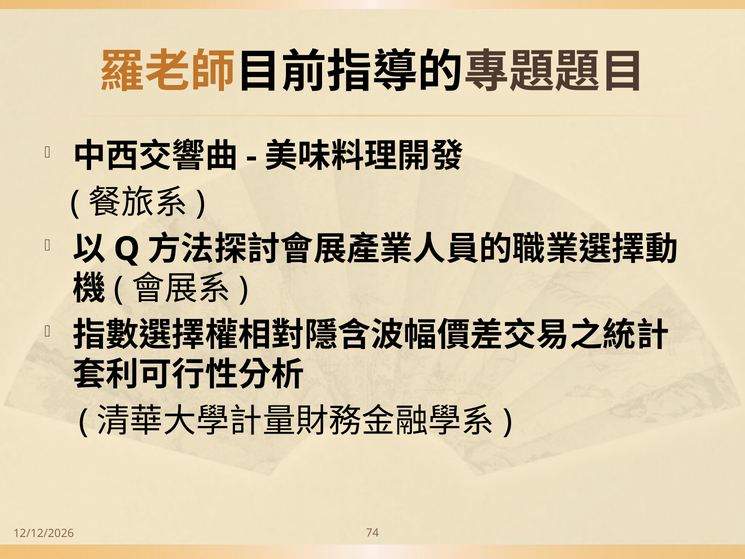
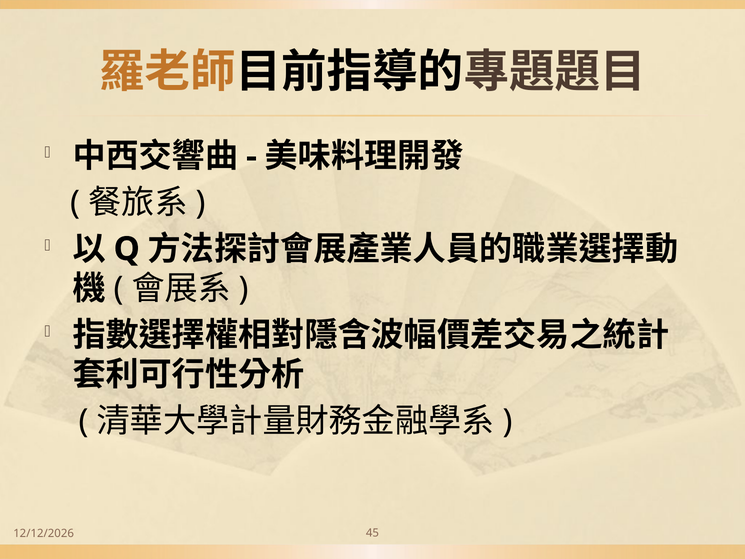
74: 74 -> 45
